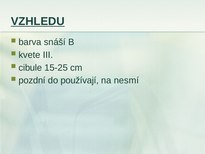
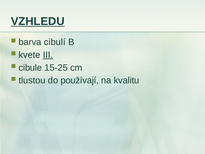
snáší: snáší -> cibulí
III underline: none -> present
pozdní: pozdní -> tlustou
nesmí: nesmí -> kvalitu
